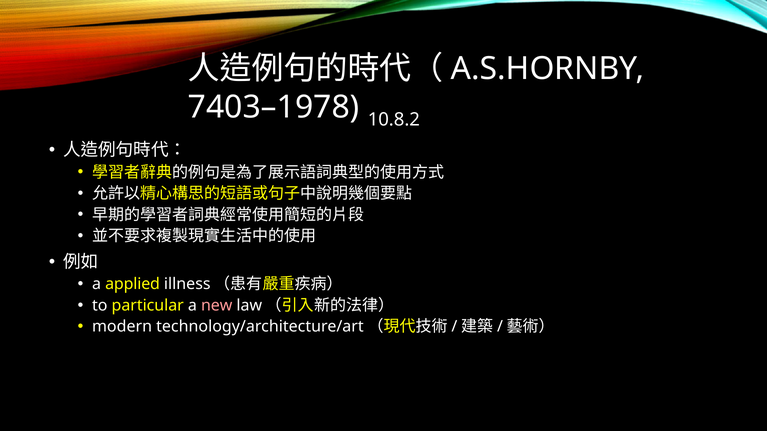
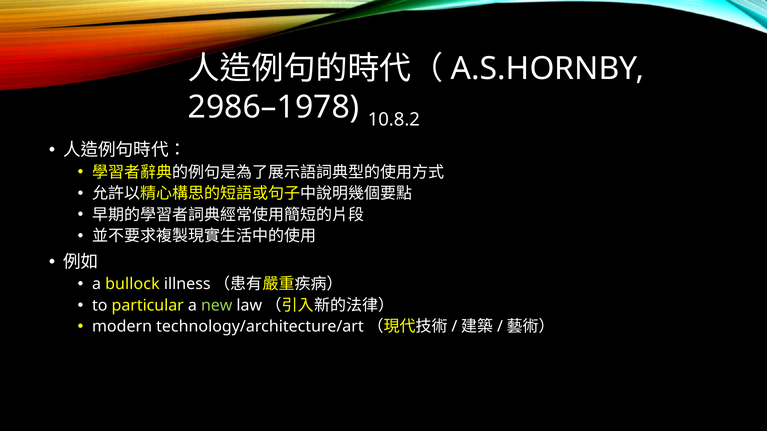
7403–1978: 7403–1978 -> 2986–1978
applied: applied -> bullock
new colour: pink -> light green
